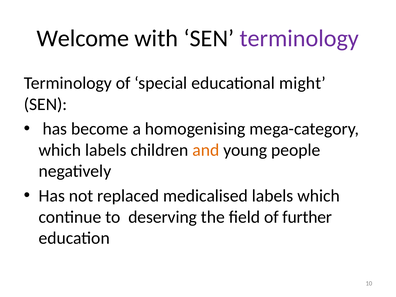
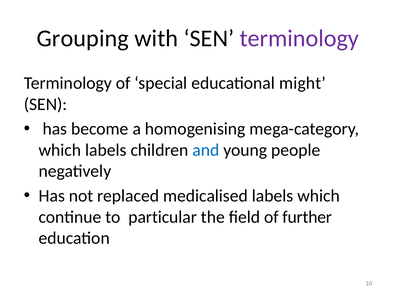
Welcome: Welcome -> Grouping
and colour: orange -> blue
deserving: deserving -> particular
